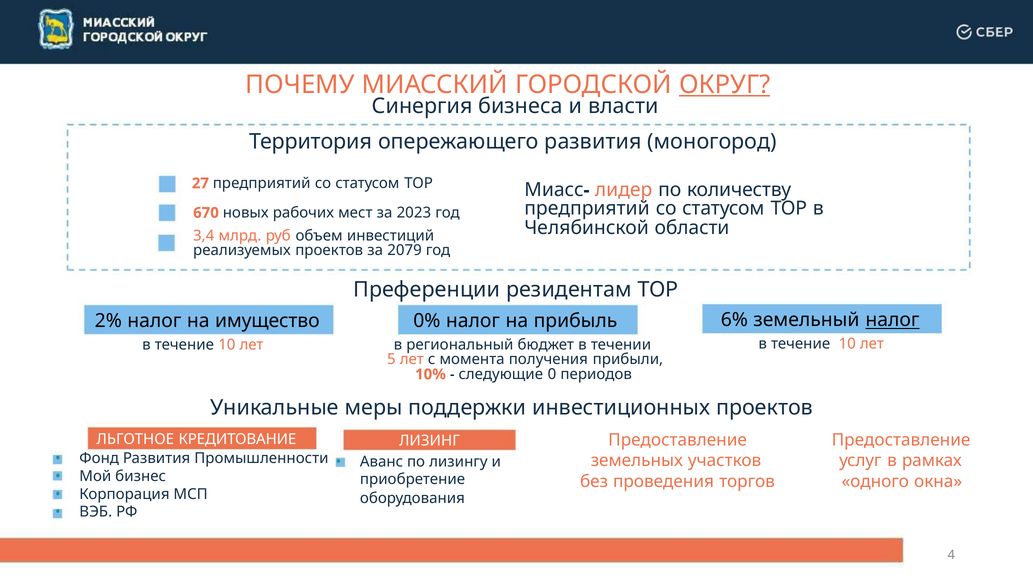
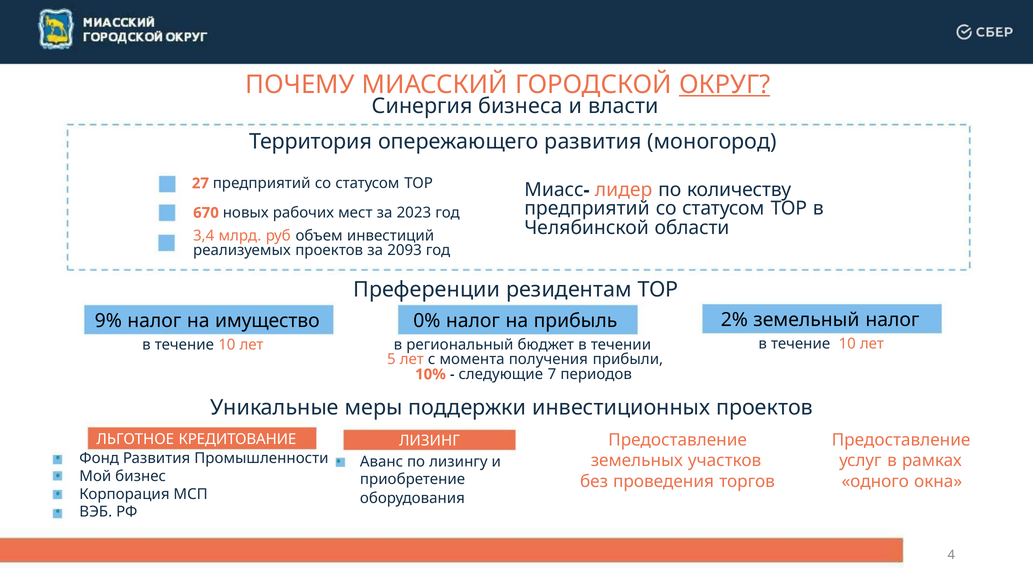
2079: 2079 -> 2093
2%: 2% -> 9%
6%: 6% -> 2%
налог at (892, 320) underline: present -> none
0: 0 -> 7
